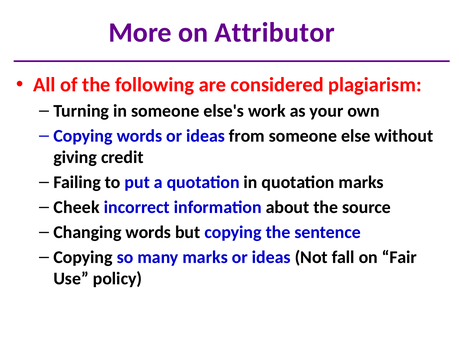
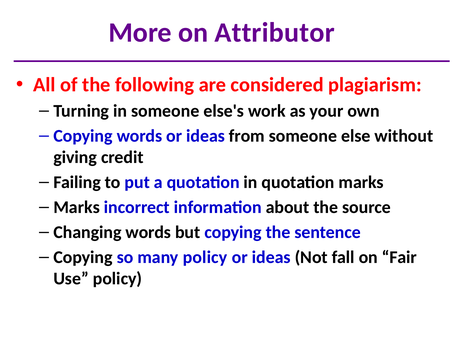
Cheek at (77, 207): Cheek -> Marks
many marks: marks -> policy
